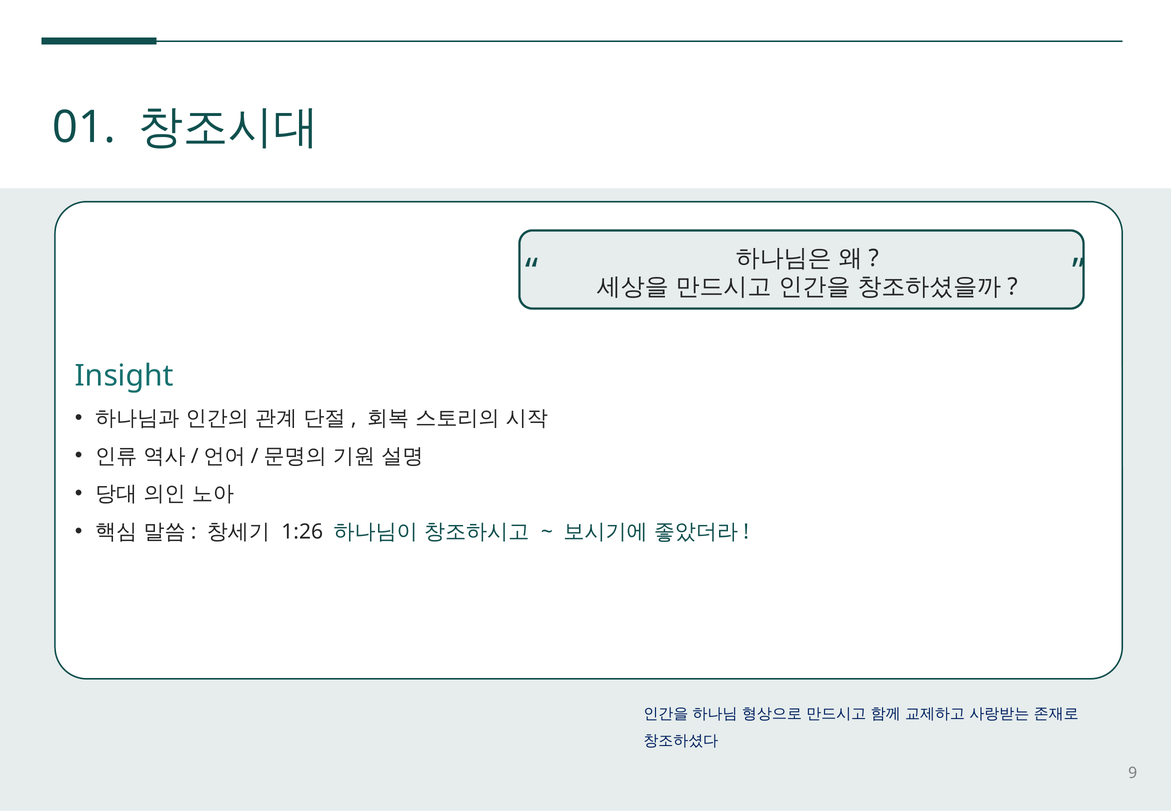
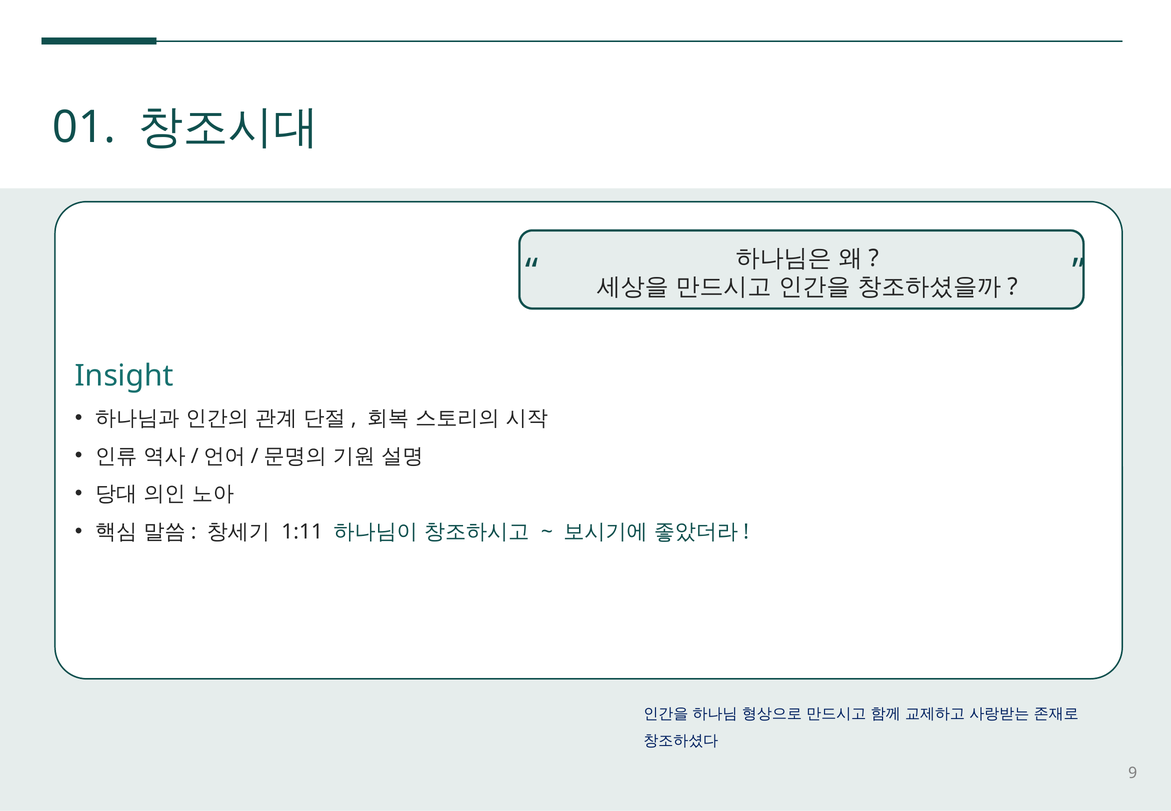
1:26: 1:26 -> 1:11
